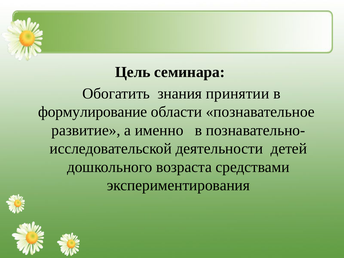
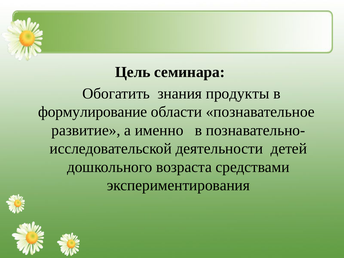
принятии: принятии -> продукты
